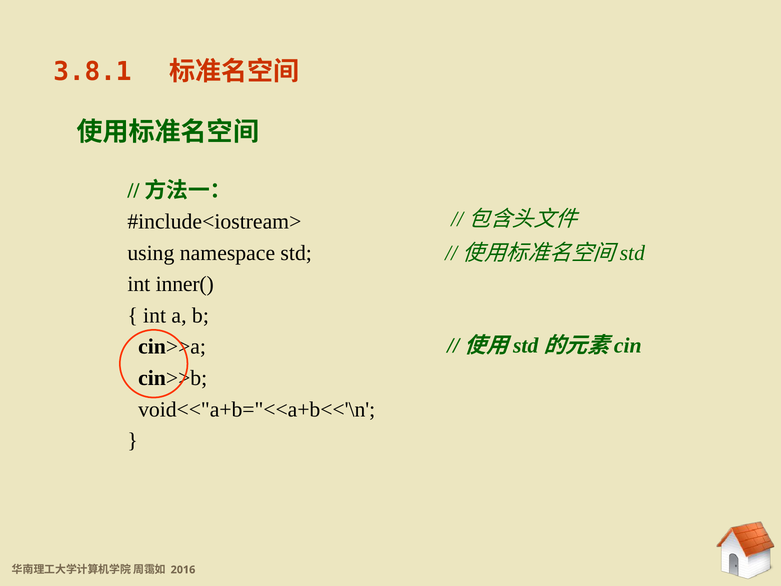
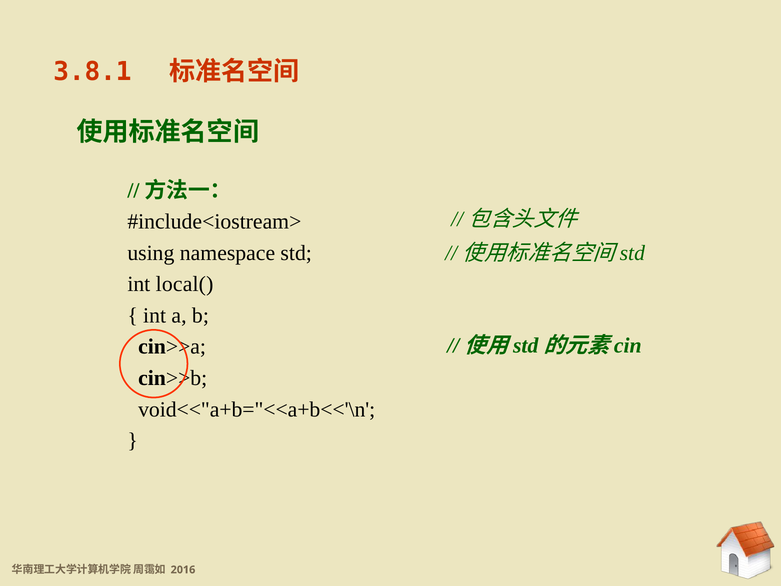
inner(: inner( -> local(
